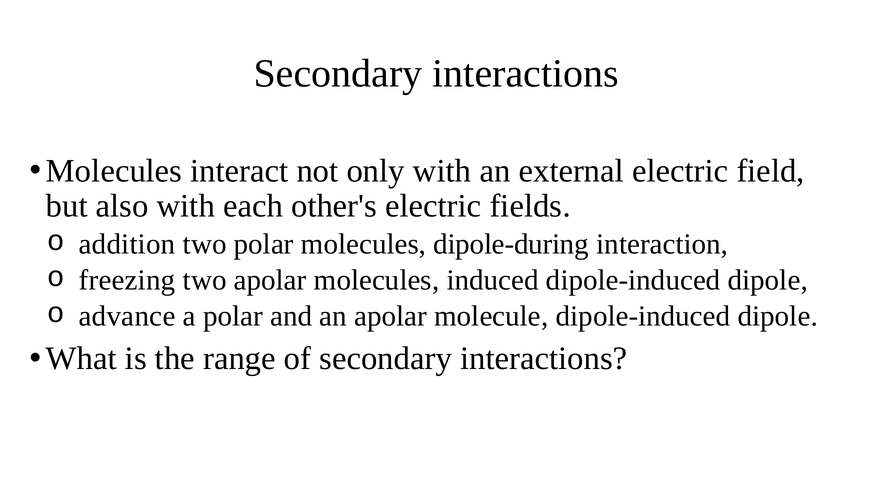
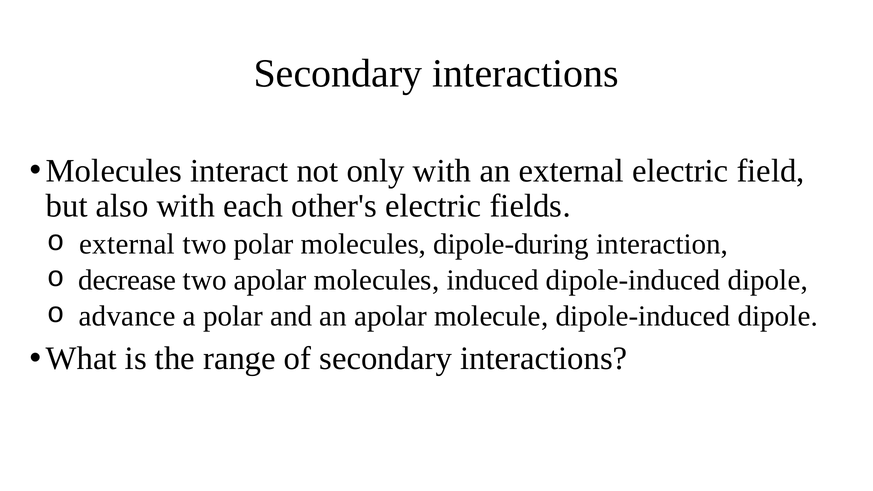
addition at (127, 244): addition -> external
freezing: freezing -> decrease
